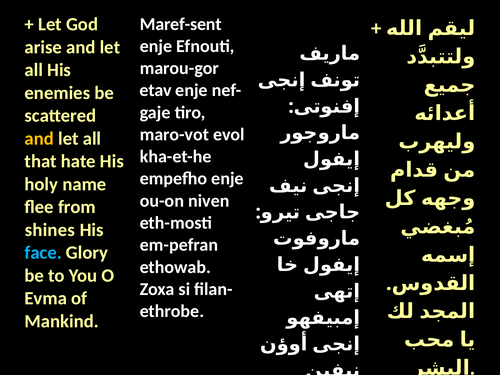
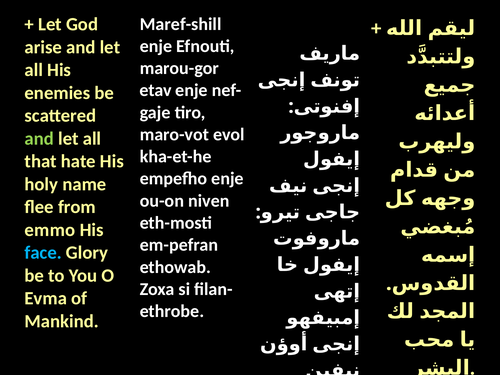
Maref-sent: Maref-sent -> Maref-shill
and at (39, 139) colour: yellow -> light green
shines: shines -> emmo
